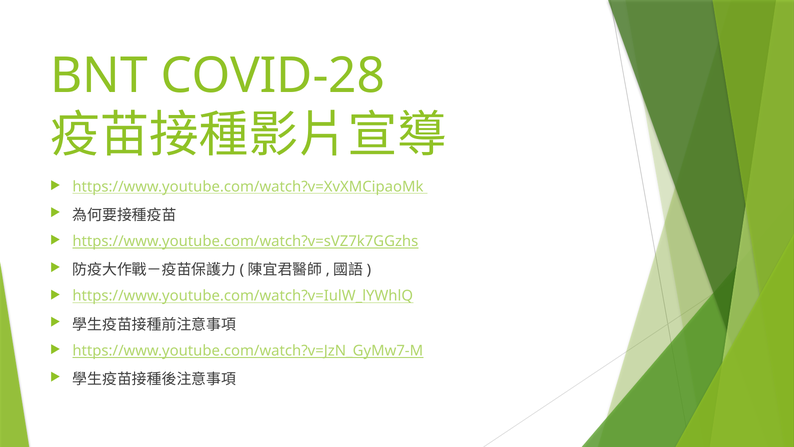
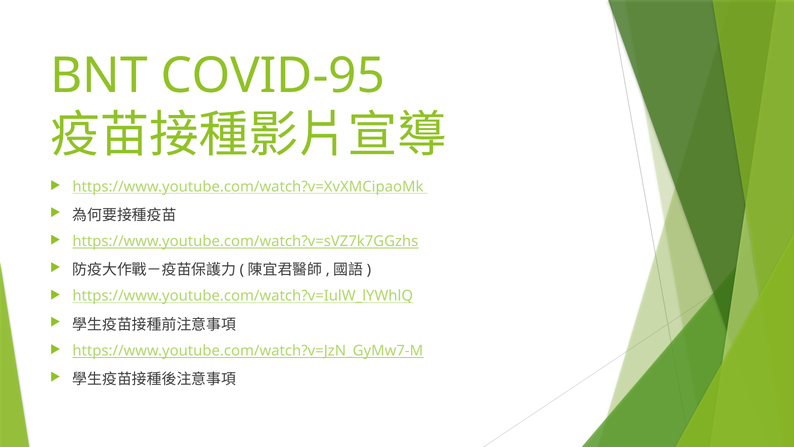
COVID-28: COVID-28 -> COVID-95
